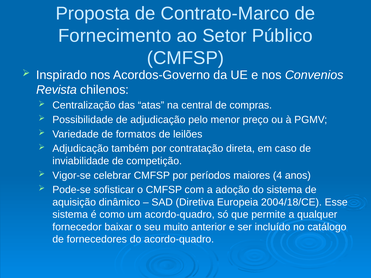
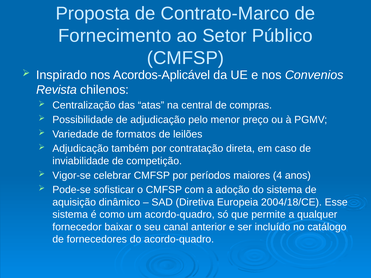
Acordos-Governo: Acordos-Governo -> Acordos-Aplicável
muito: muito -> canal
